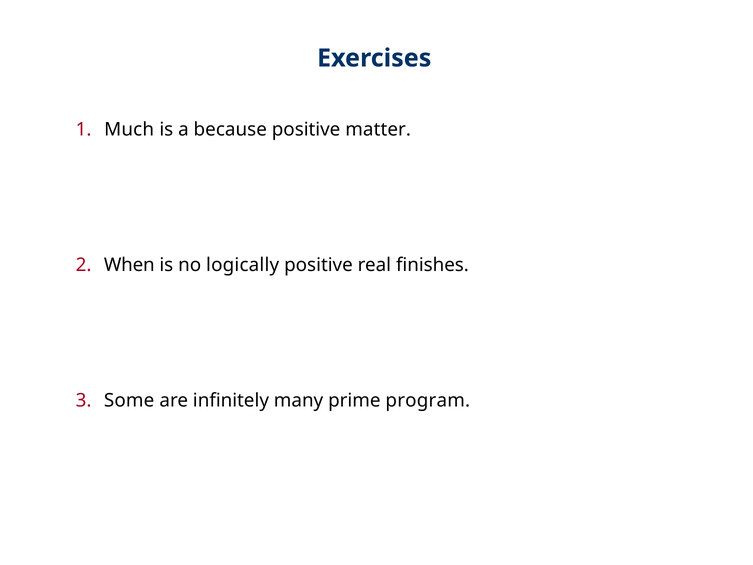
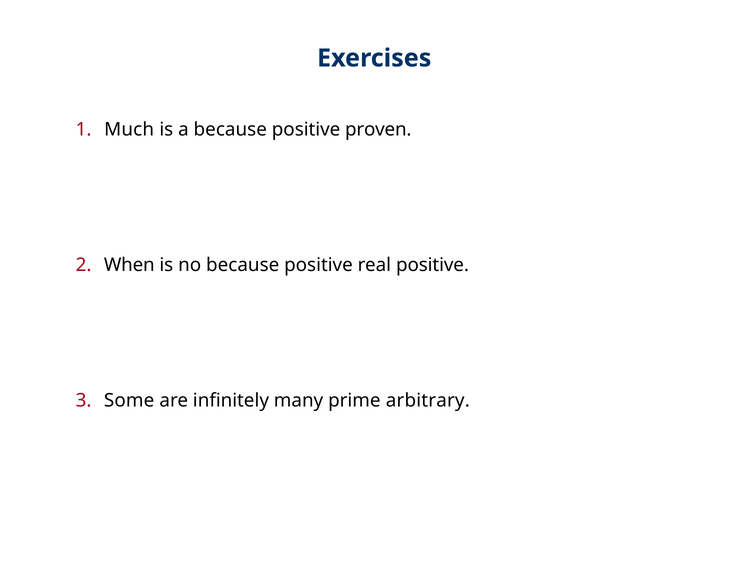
matter: matter -> proven
no logically: logically -> because
real finishes: finishes -> positive
program: program -> arbitrary
